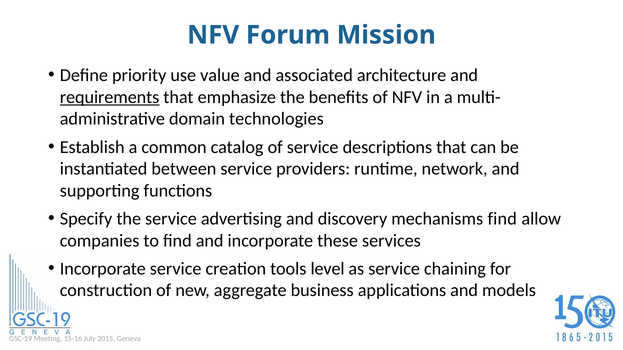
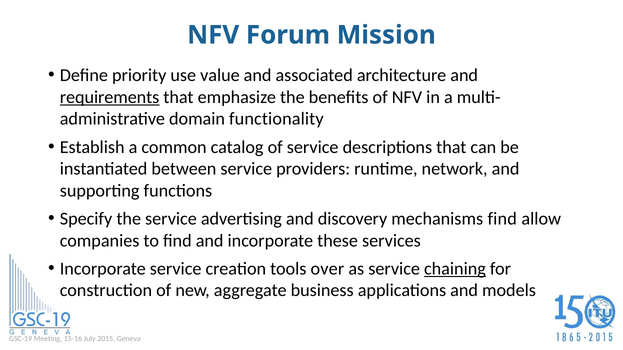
technologies: technologies -> functionality
level: level -> over
chaining underline: none -> present
